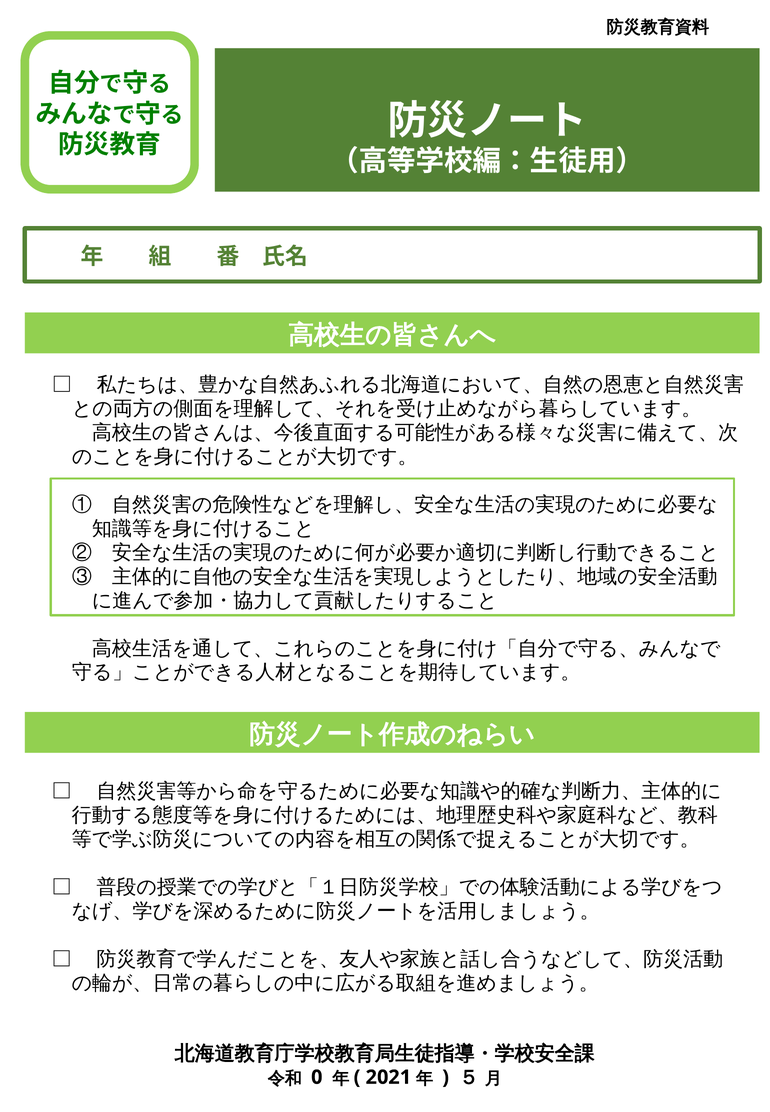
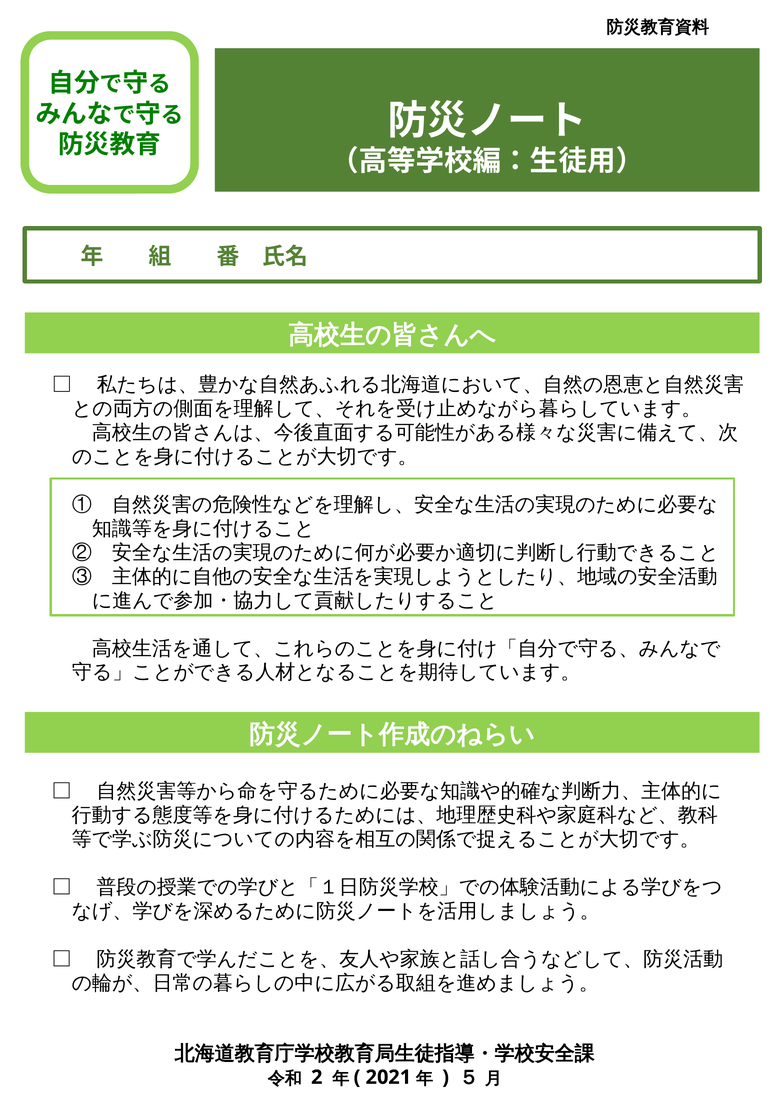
0: 0 -> 2
